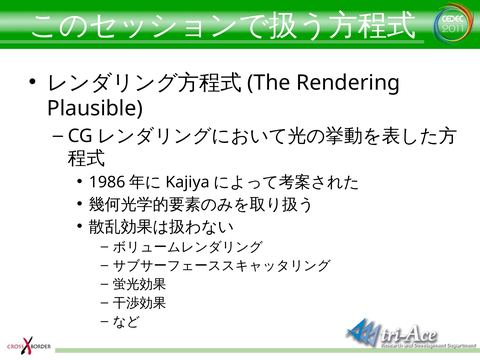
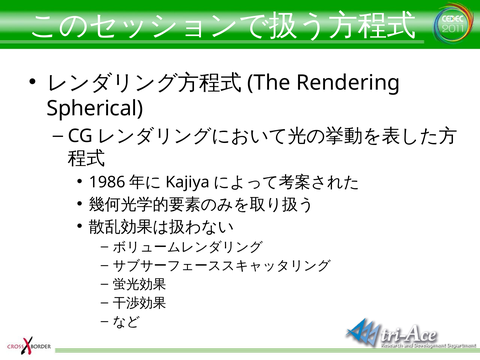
Plausible: Plausible -> Spherical
